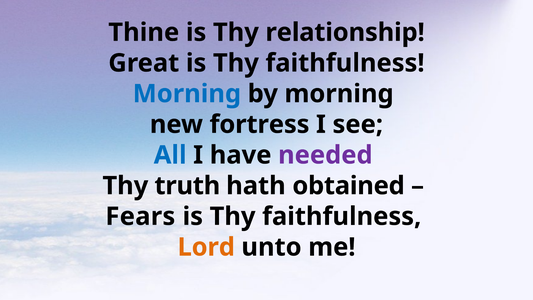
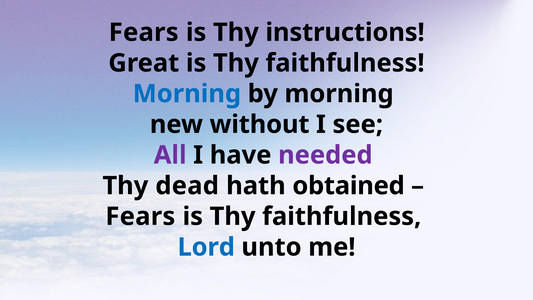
Thine at (144, 32): Thine -> Fears
relationship: relationship -> instructions
fortress: fortress -> without
All colour: blue -> purple
truth: truth -> dead
Lord colour: orange -> blue
